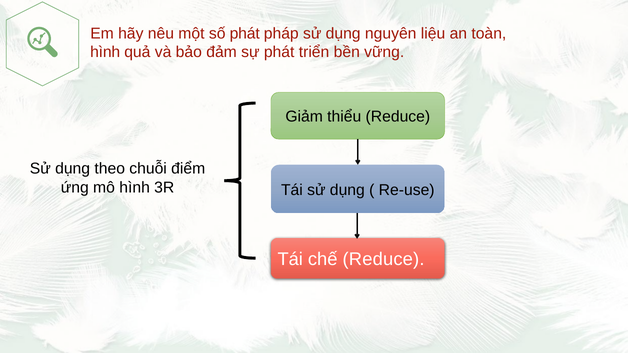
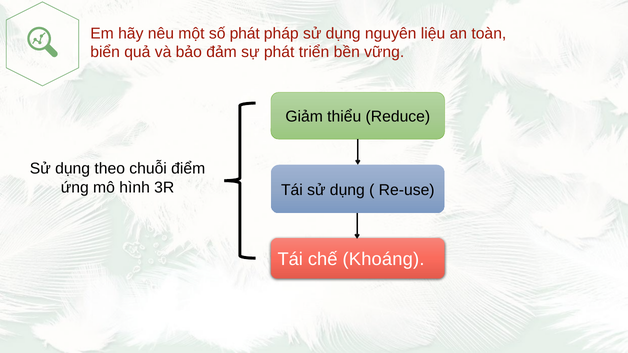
hình at (105, 52): hình -> biển
chế Reduce: Reduce -> Khoáng
